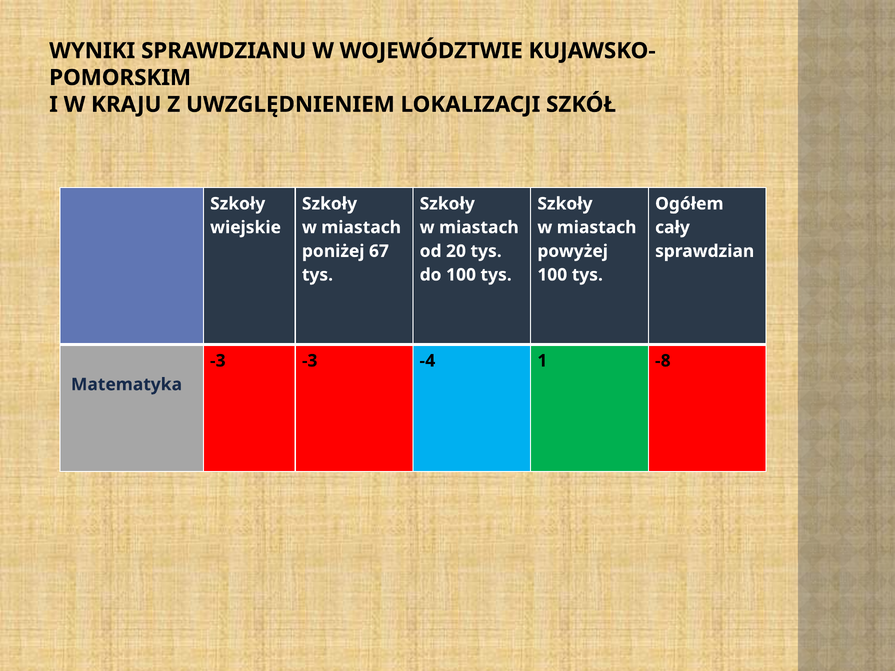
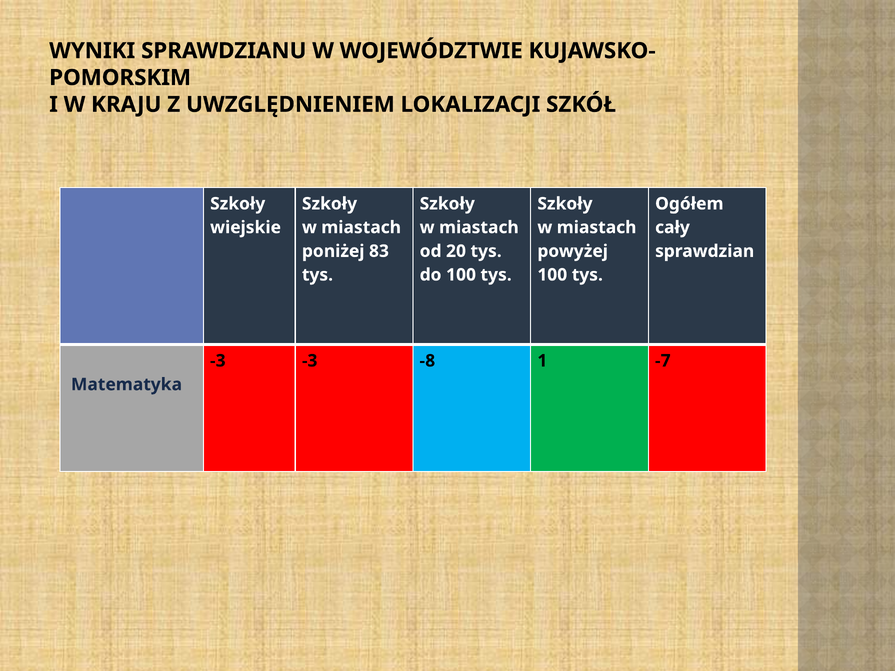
67: 67 -> 83
-4: -4 -> -8
-8: -8 -> -7
